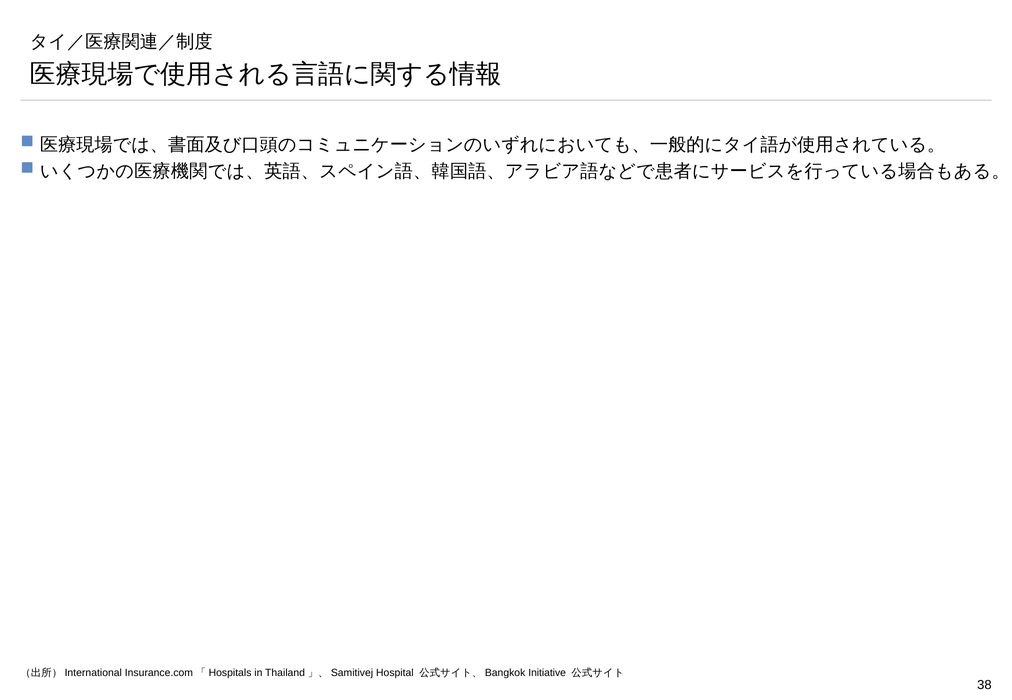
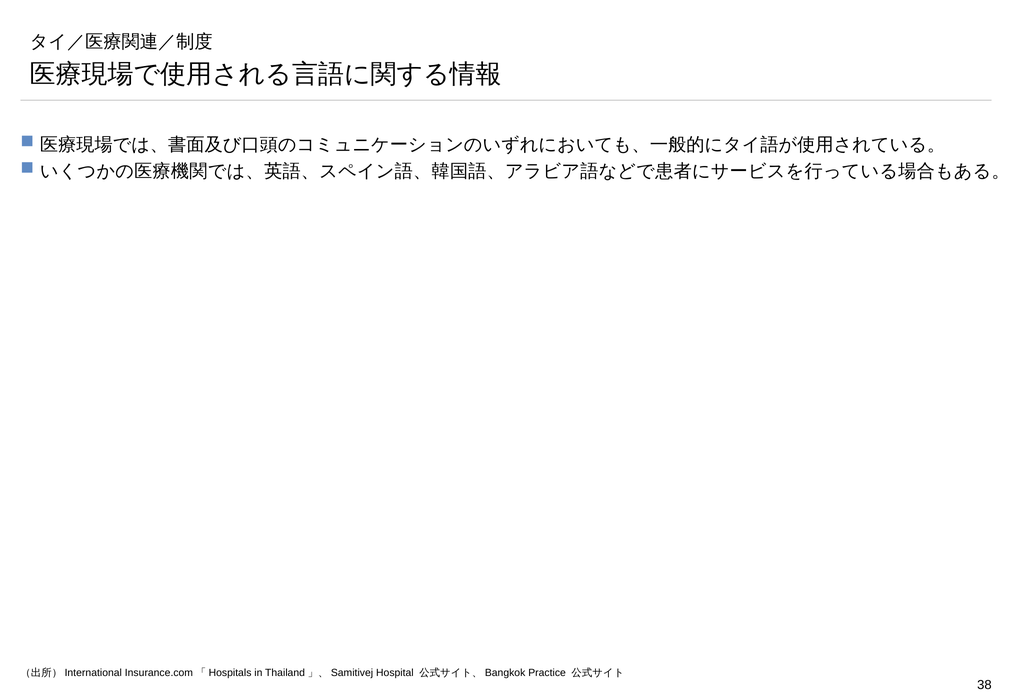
Initiative: Initiative -> Practice
